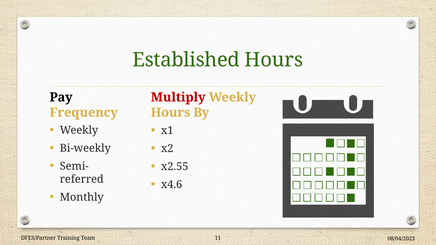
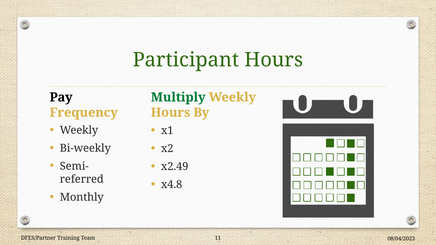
Established: Established -> Participant
Multiply colour: red -> green
x2.55: x2.55 -> x2.49
x4.6: x4.6 -> x4.8
